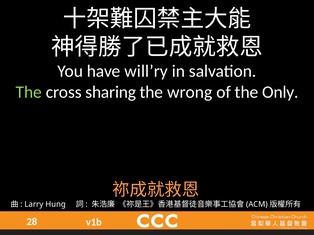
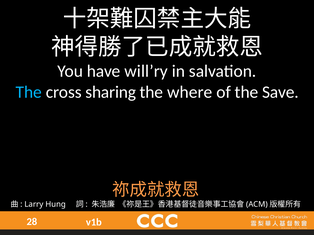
The at (29, 92) colour: light green -> light blue
wrong: wrong -> where
Only: Only -> Save
